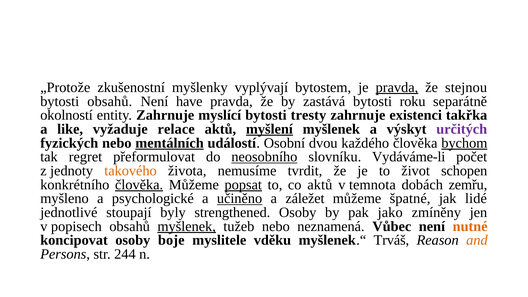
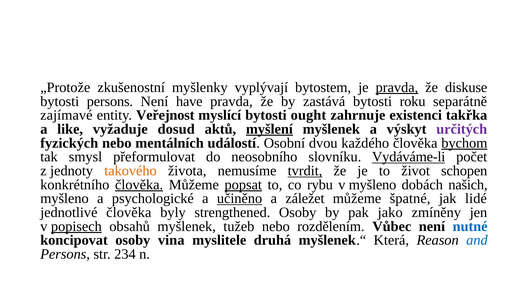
stejnou: stejnou -> diskuse
bytosti obsahů: obsahů -> persons
okolností: okolností -> zajímavé
entity Zahrnuje: Zahrnuje -> Veřejnost
tresty: tresty -> ought
relace: relace -> dosud
mentálních underline: present -> none
regret: regret -> smysl
neosobního underline: present -> none
Vydáváme-li underline: none -> present
tvrdit underline: none -> present
co aktů: aktů -> rybu
v temnota: temnota -> myšleno
zemřu: zemřu -> našich
jednotlivé stoupají: stoupají -> člověka
popisech underline: none -> present
myšlenek at (187, 226) underline: present -> none
neznamená: neznamená -> rozdělením
nutné colour: orange -> blue
boje: boje -> vina
vděku: vděku -> druhá
Trváš: Trváš -> Která
and colour: orange -> blue
244: 244 -> 234
